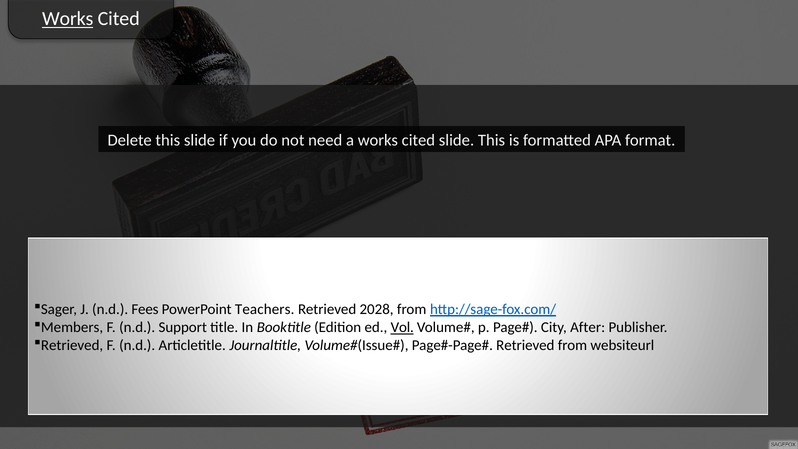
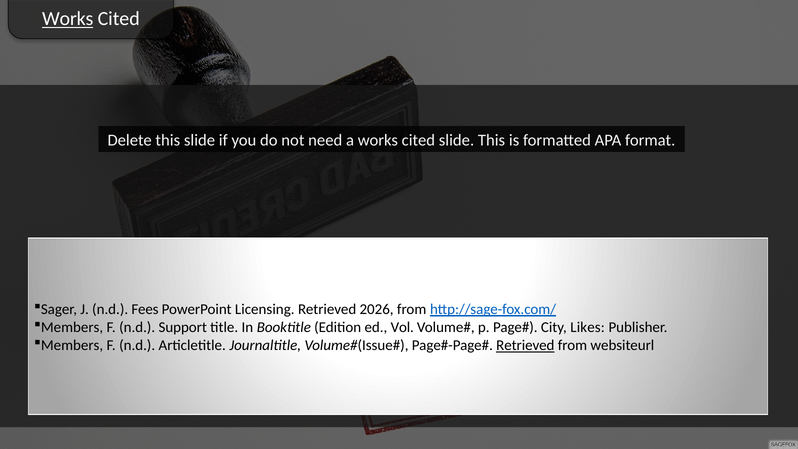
Teachers: Teachers -> Licensing
2028: 2028 -> 2026
Vol underline: present -> none
After: After -> Likes
Retrieved at (72, 345): Retrieved -> Members
Retrieved at (525, 345) underline: none -> present
